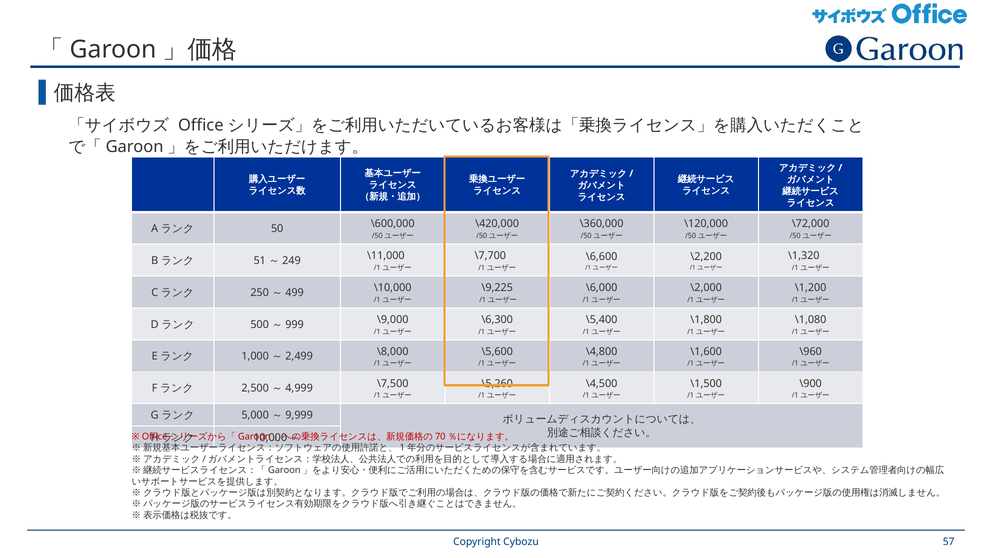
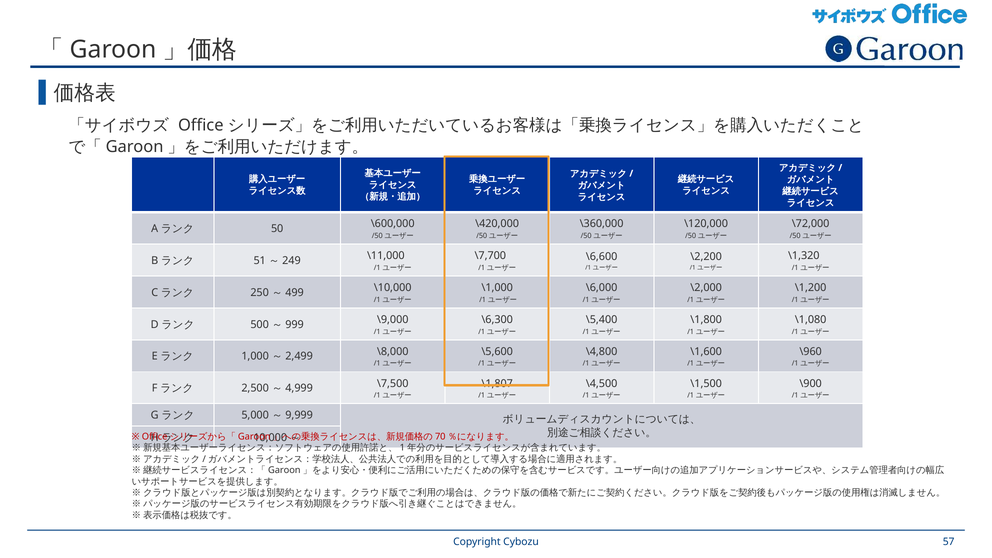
\9,225: \9,225 -> \1,000
\5,260: \5,260 -> \1,807
